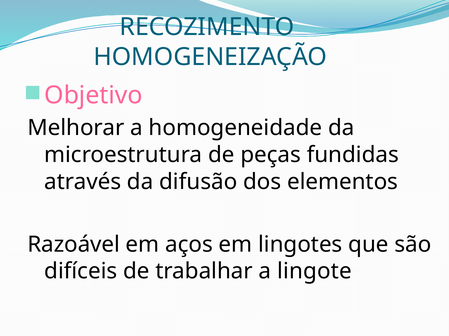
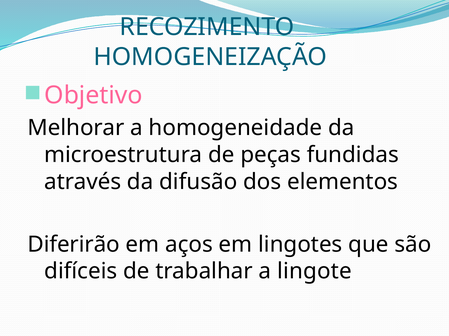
Razoável: Razoável -> Diferirão
